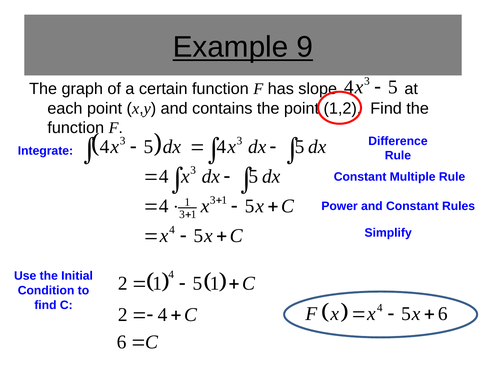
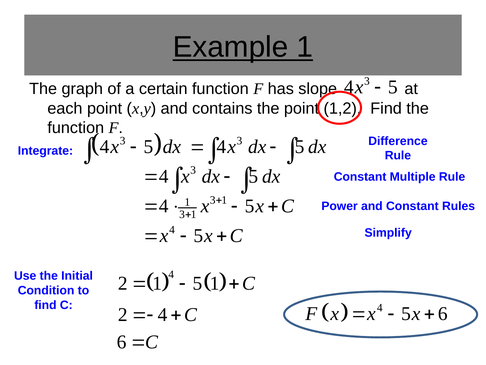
Example 9: 9 -> 1
